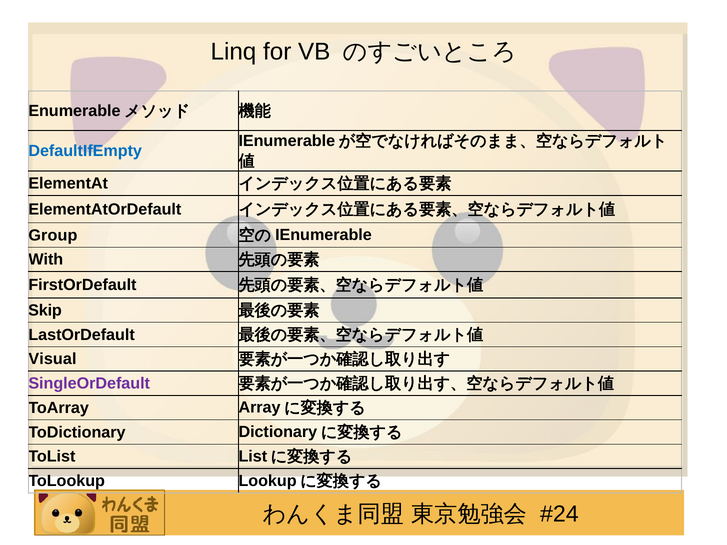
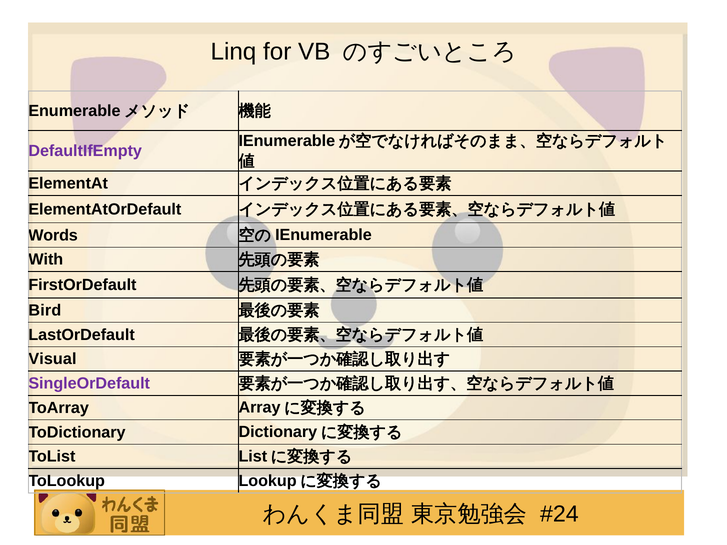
DefaultIfEmpty colour: blue -> purple
Group: Group -> Words
Skip: Skip -> Bird
